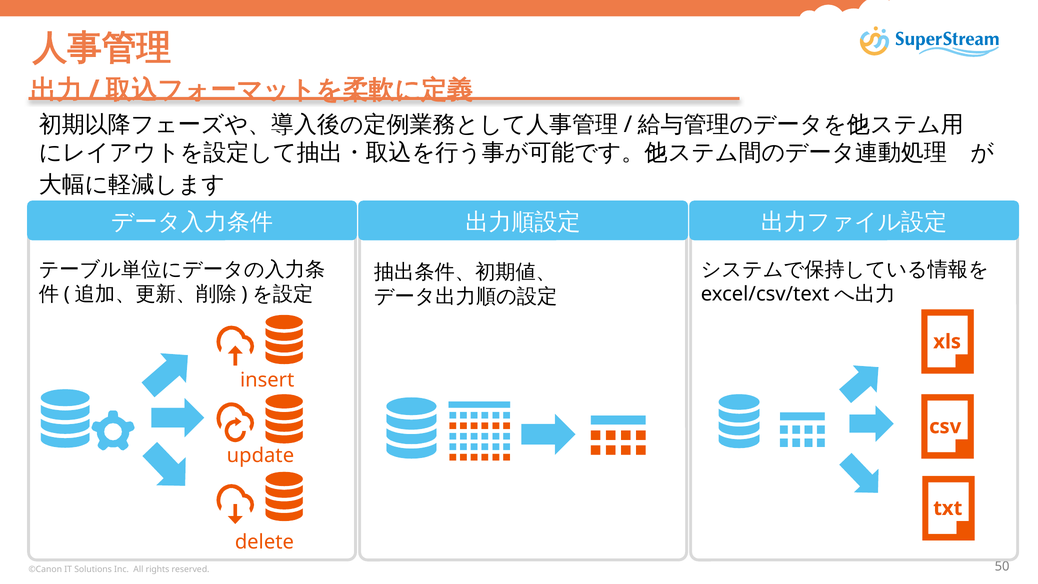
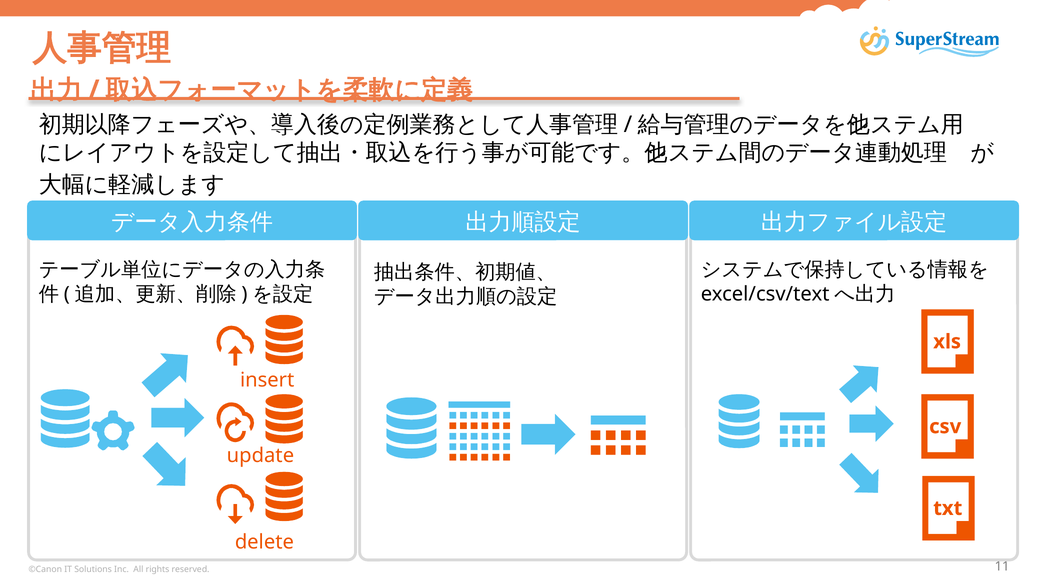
50: 50 -> 11
